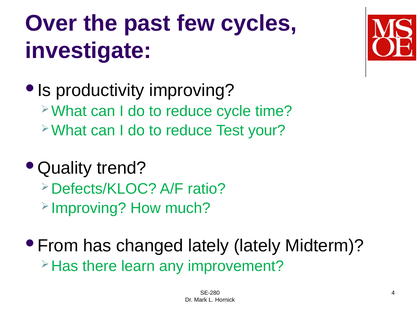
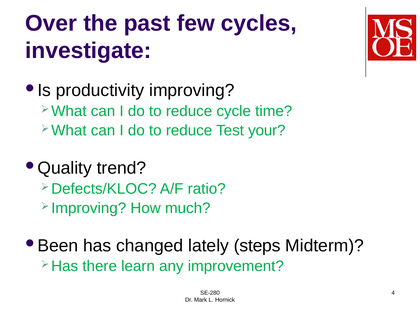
From: From -> Been
lately lately: lately -> steps
